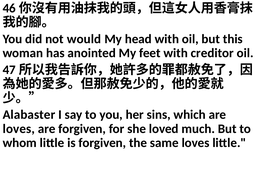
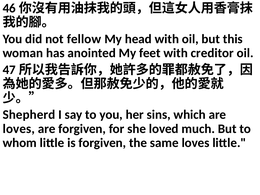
would: would -> fellow
Alabaster: Alabaster -> Shepherd
